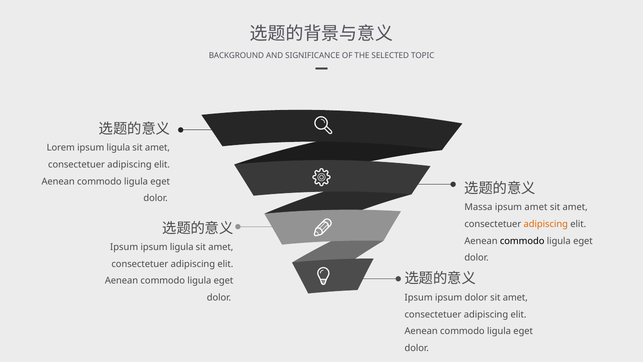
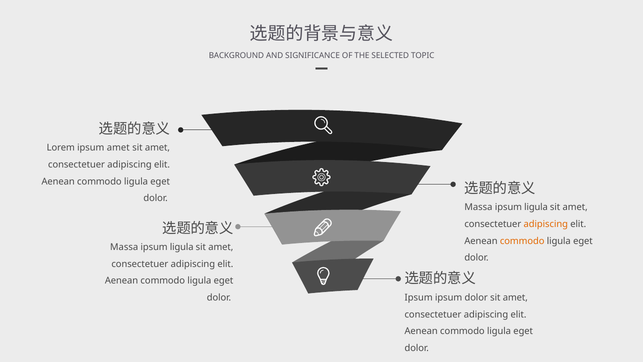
Lorem ipsum ligula: ligula -> amet
amet at (536, 207): amet -> ligula
commodo at (522, 241) colour: black -> orange
Ipsum at (124, 247): Ipsum -> Massa
